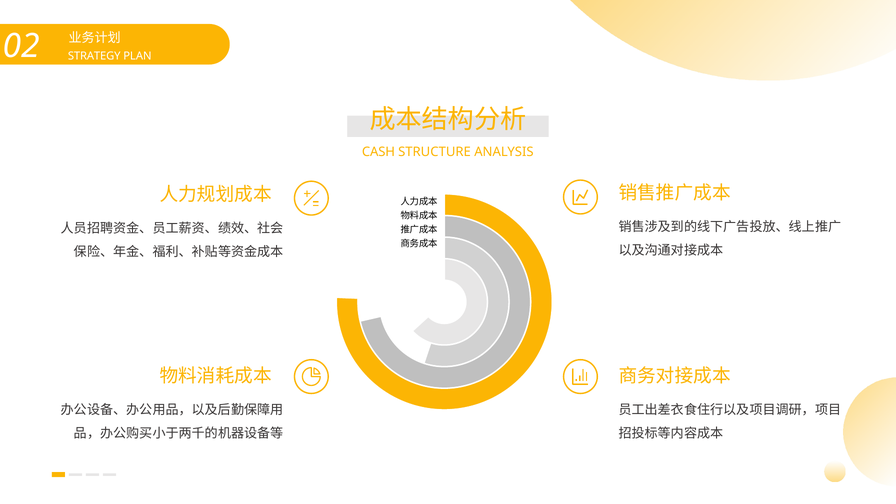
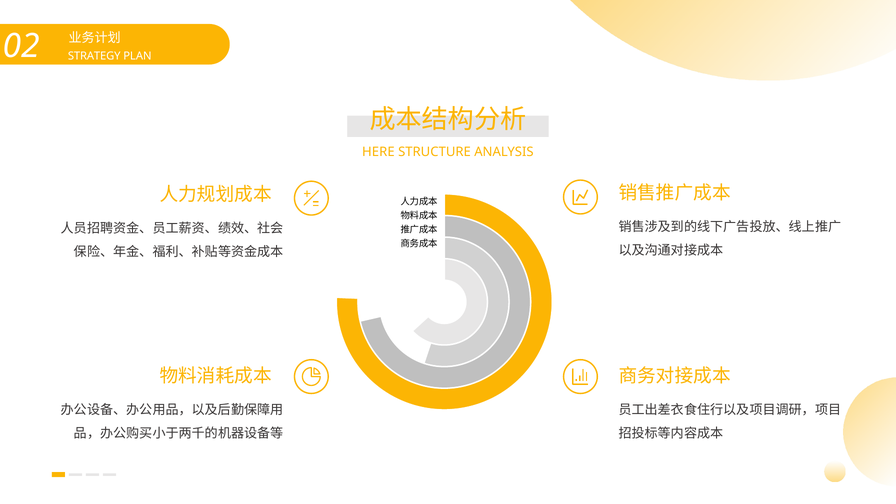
CASH: CASH -> HERE
